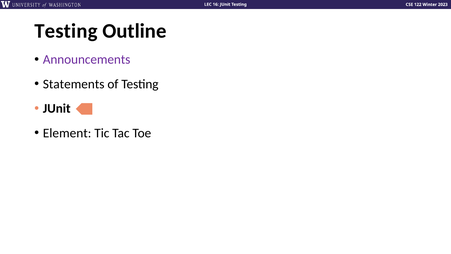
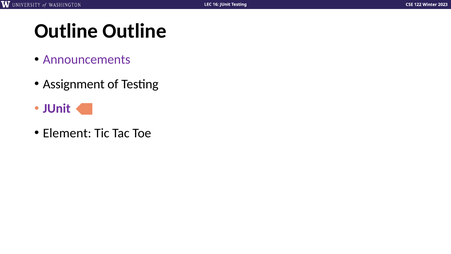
Testing at (66, 31): Testing -> Outline
Statements: Statements -> Assignment
JUnit at (57, 108) colour: black -> purple
